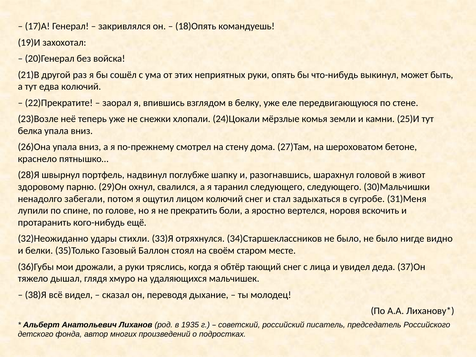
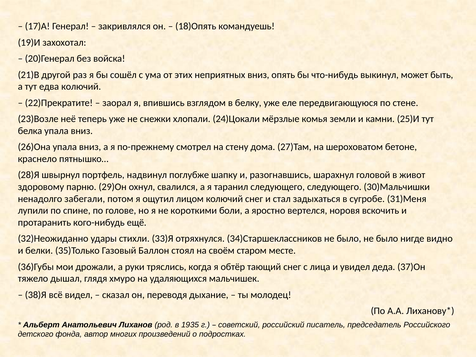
неприятных руки: руки -> вниз
прекратить: прекратить -> короткими
